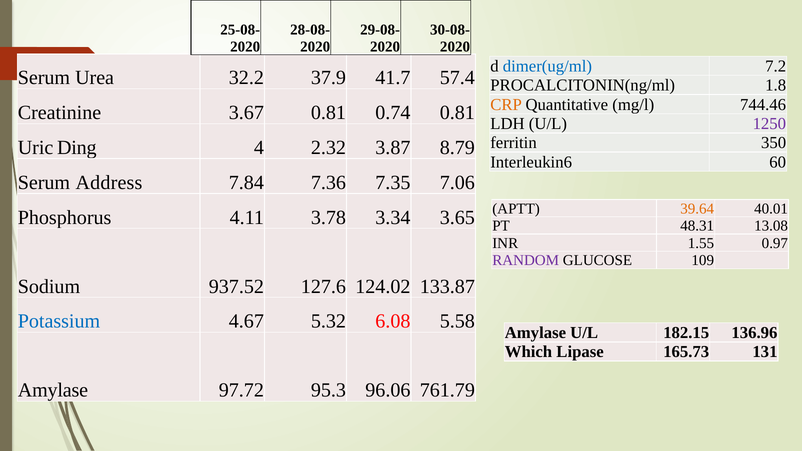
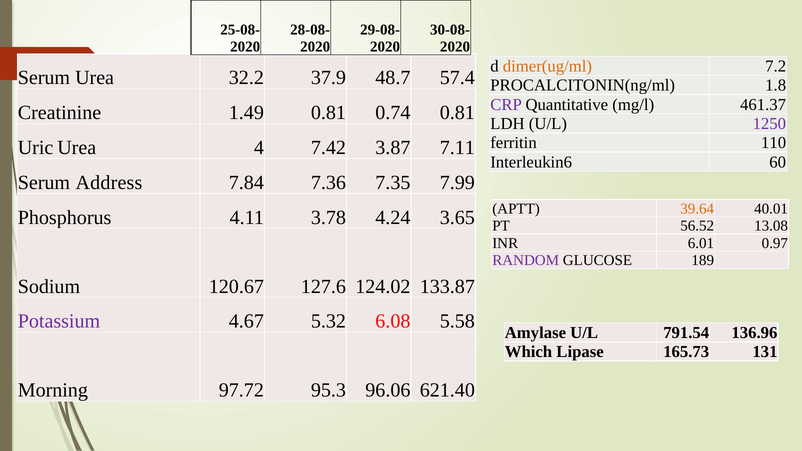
dimer(ug/ml colour: blue -> orange
41.7: 41.7 -> 48.7
CRP colour: orange -> purple
744.46: 744.46 -> 461.37
3.67: 3.67 -> 1.49
350: 350 -> 110
Uric Ding: Ding -> Urea
2.32: 2.32 -> 7.42
8.79: 8.79 -> 7.11
7.06: 7.06 -> 7.99
3.34: 3.34 -> 4.24
48.31: 48.31 -> 56.52
1.55: 1.55 -> 6.01
109: 109 -> 189
937.52: 937.52 -> 120.67
Potassium colour: blue -> purple
182.15: 182.15 -> 791.54
Amylase at (53, 390): Amylase -> Morning
761.79: 761.79 -> 621.40
